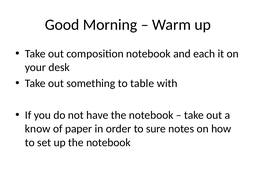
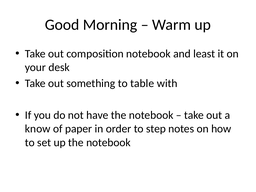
each: each -> least
sure: sure -> step
